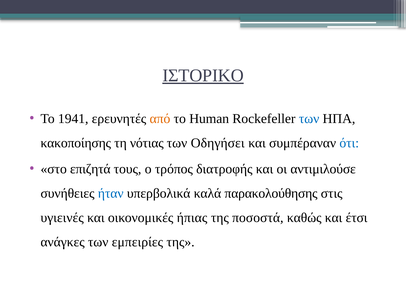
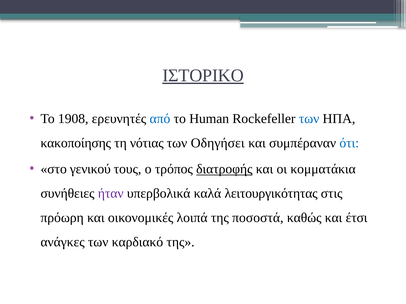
1941: 1941 -> 1908
από colour: orange -> blue
επιζητά: επιζητά -> γενικού
διατροφής underline: none -> present
αντιμιλούσε: αντιμιλούσε -> κομματάκια
ήταν colour: blue -> purple
παρακολούθησης: παρακολούθησης -> λειτουργικότητας
υγιεινές: υγιεινές -> πρόωρη
ήπιας: ήπιας -> λοιπά
εμπειρίες: εμπειρίες -> καρδιακό
